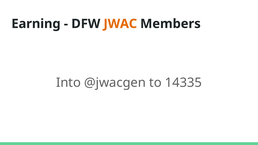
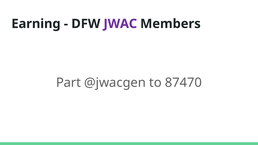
JWAC colour: orange -> purple
Into: Into -> Part
14335: 14335 -> 87470
